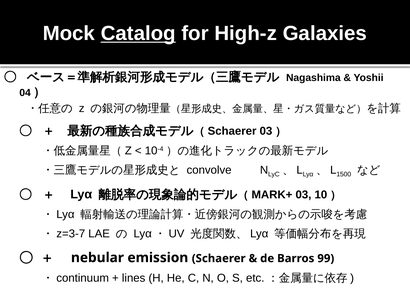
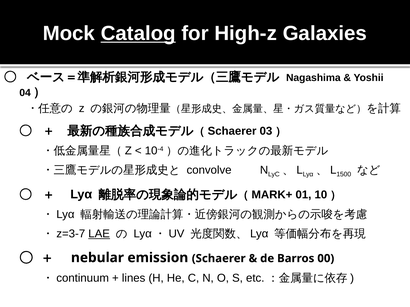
03: 03 -> 01
LAE underline: none -> present
99: 99 -> 00
